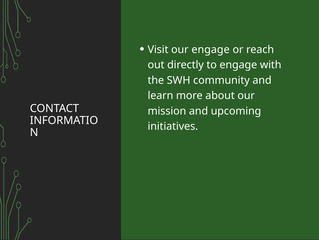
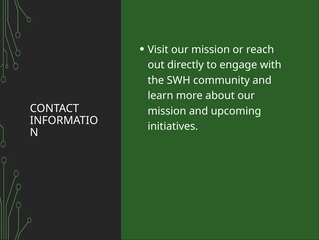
Visit our engage: engage -> mission
